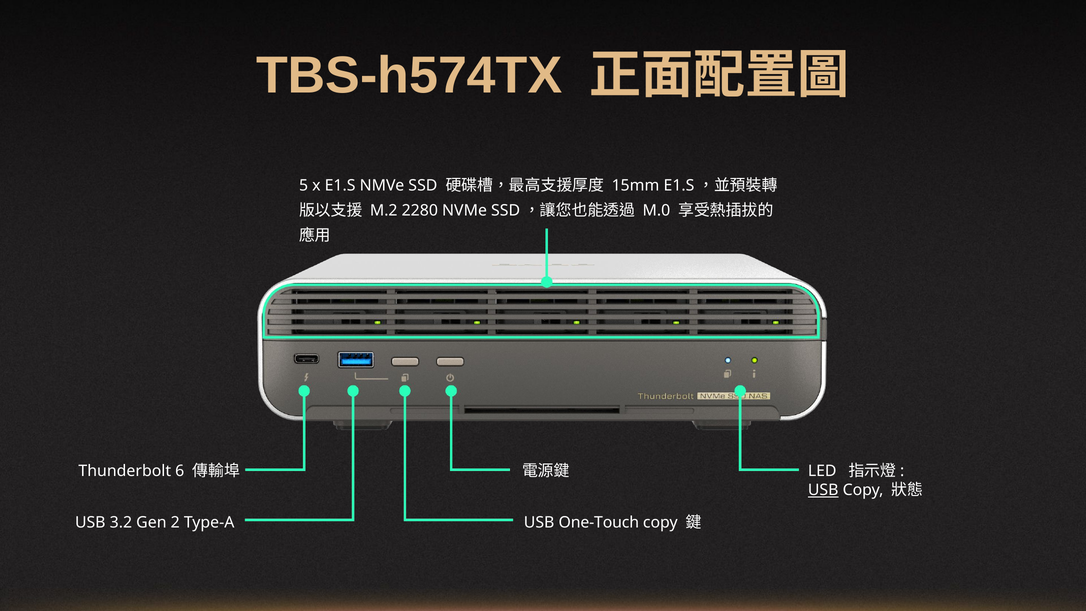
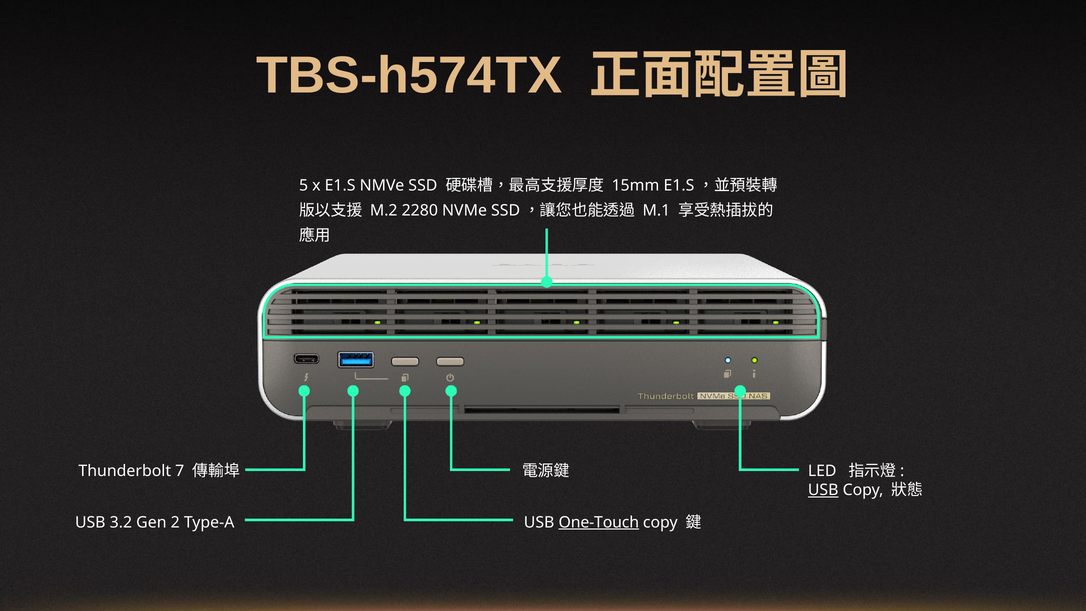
M.0: M.0 -> M.1
6: 6 -> 7
One-Touch underline: none -> present
